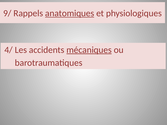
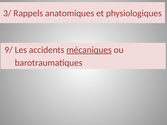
9/: 9/ -> 3/
anatomiques underline: present -> none
4/: 4/ -> 9/
